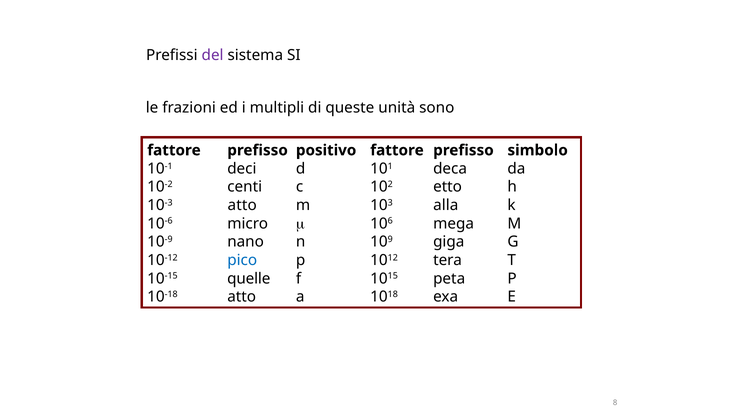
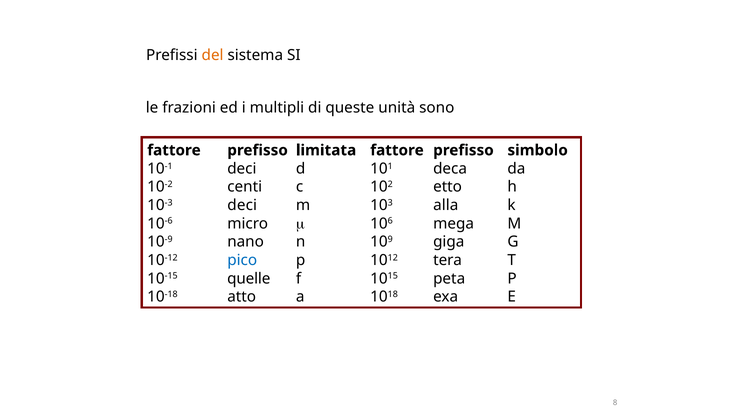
del colour: purple -> orange
positivo: positivo -> limitata
10-3 atto: atto -> deci
